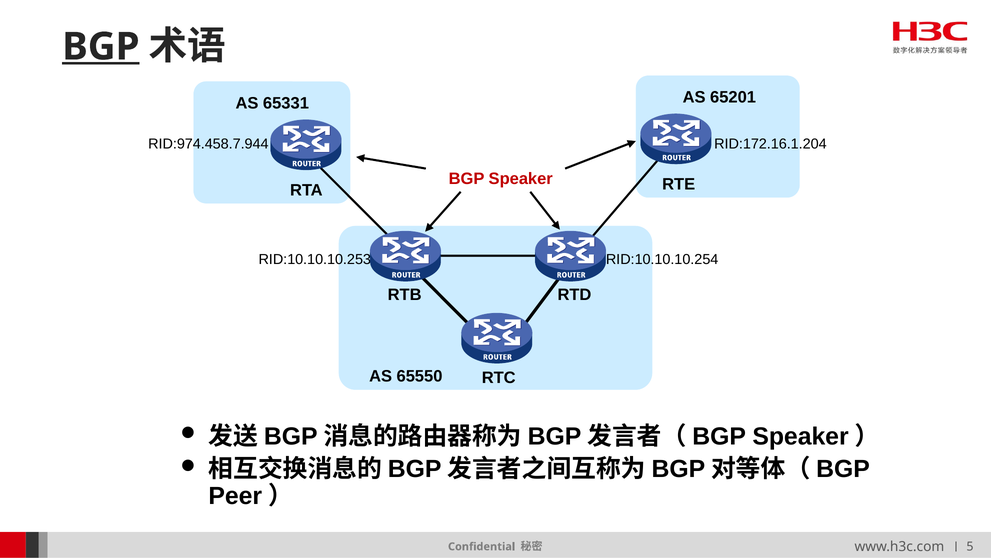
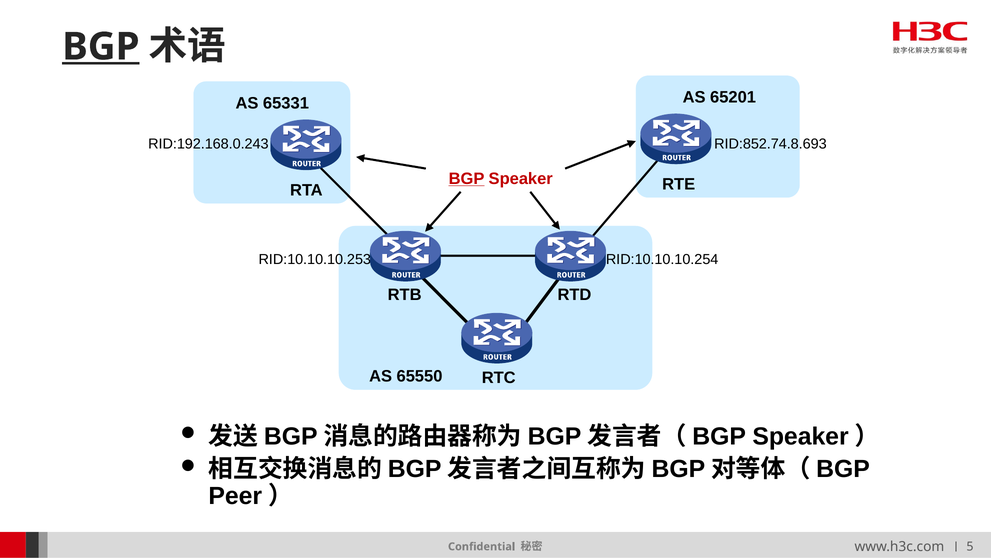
RID:172.16.1.204: RID:172.16.1.204 -> RID:852.74.8.693
RID:974.458.7.944: RID:974.458.7.944 -> RID:192.168.0.243
BGP at (467, 178) underline: none -> present
